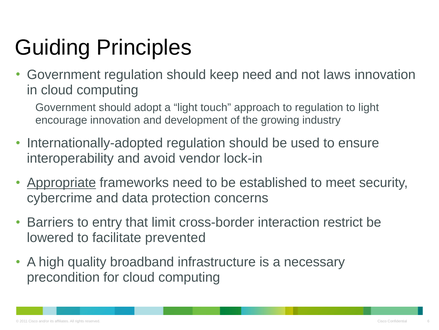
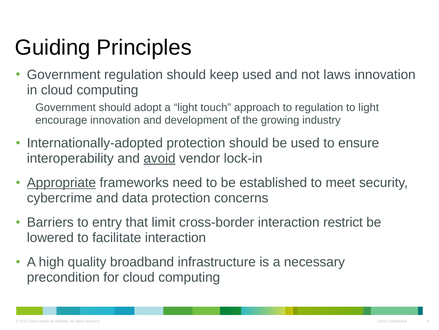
keep need: need -> used
Internationally-adopted regulation: regulation -> protection
avoid underline: none -> present
facilitate prevented: prevented -> interaction
